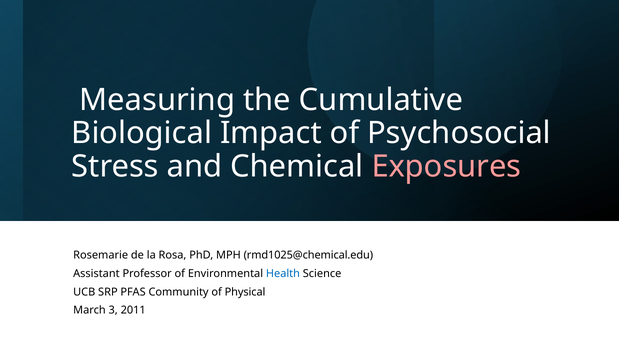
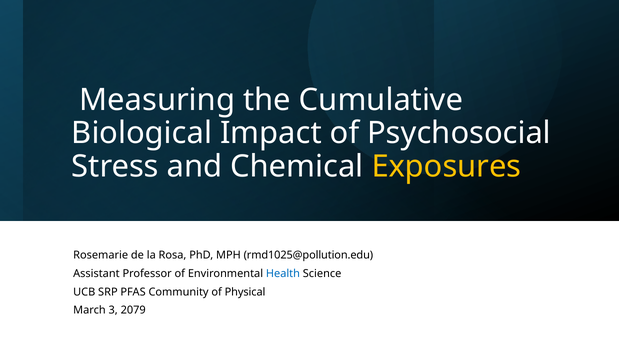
Exposures colour: pink -> yellow
rmd1025@chemical.edu: rmd1025@chemical.edu -> rmd1025@pollution.edu
2011: 2011 -> 2079
